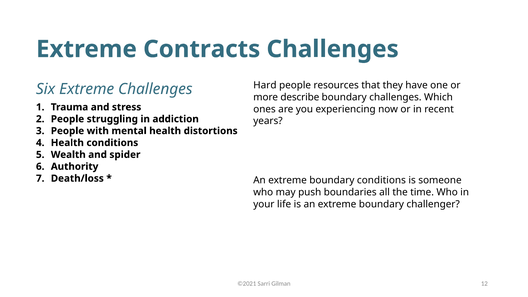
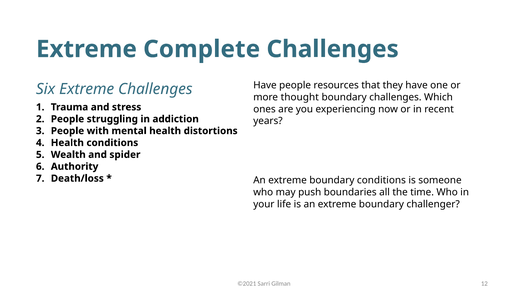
Contracts: Contracts -> Complete
Hard at (265, 85): Hard -> Have
describe: describe -> thought
